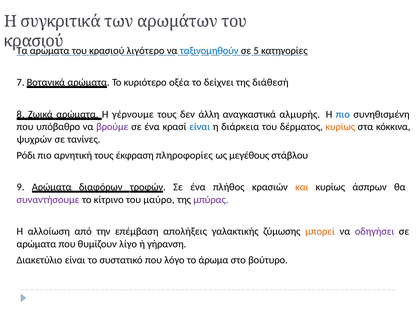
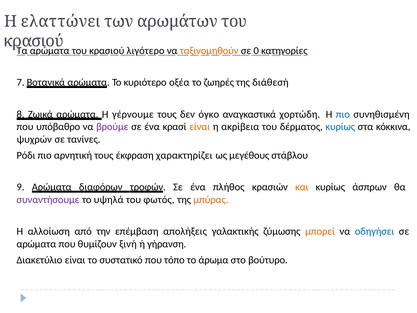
συγκριτικά: συγκριτικά -> ελαττώνει
ταξινομηθούν colour: blue -> orange
5: 5 -> 0
δείχνει: δείχνει -> ζωηρές
άλλη: άλλη -> όγκο
αλμυρής: αλμυρής -> χορτώδη
είναι at (200, 127) colour: blue -> orange
διάρκεια: διάρκεια -> ακρίβεια
κυρίως at (340, 127) colour: orange -> blue
πληροφορίες: πληροφορίες -> χαρακτηρίζει
κίτρινο: κίτρινο -> υψηλά
μαύρο: μαύρο -> φωτός
μπύρας colour: purple -> orange
οδηγήσει colour: purple -> blue
λίγο: λίγο -> ξινή
λόγο: λόγο -> τόπο
